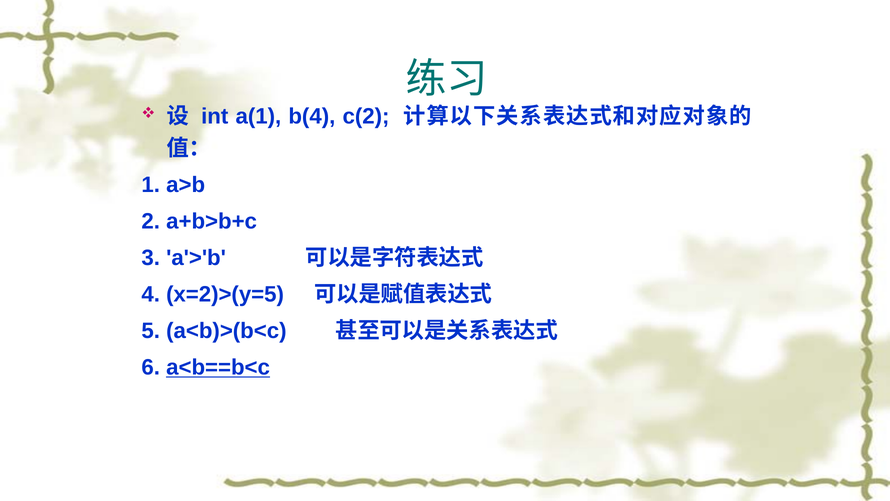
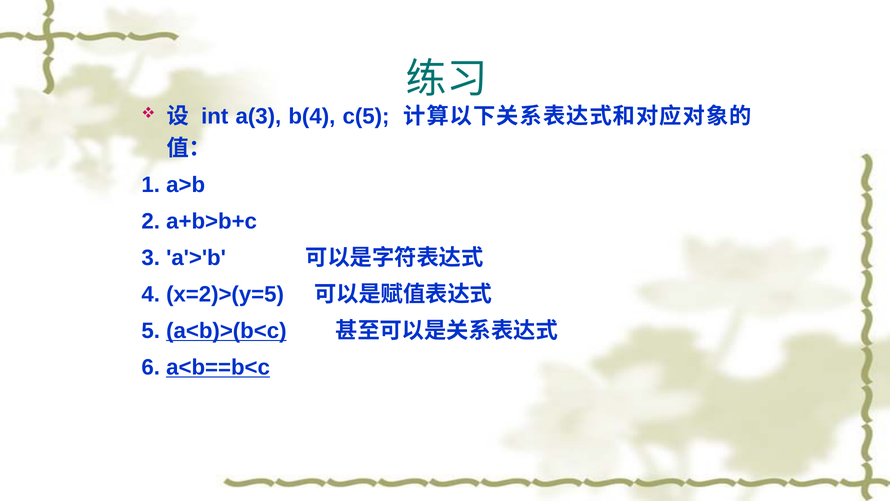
a(1: a(1 -> a(3
c(2: c(2 -> c(5
a<b)>(b<c underline: none -> present
